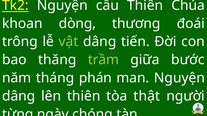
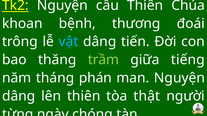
dòng: dòng -> bệnh
vật colour: light green -> light blue
bước: bước -> tiếng
